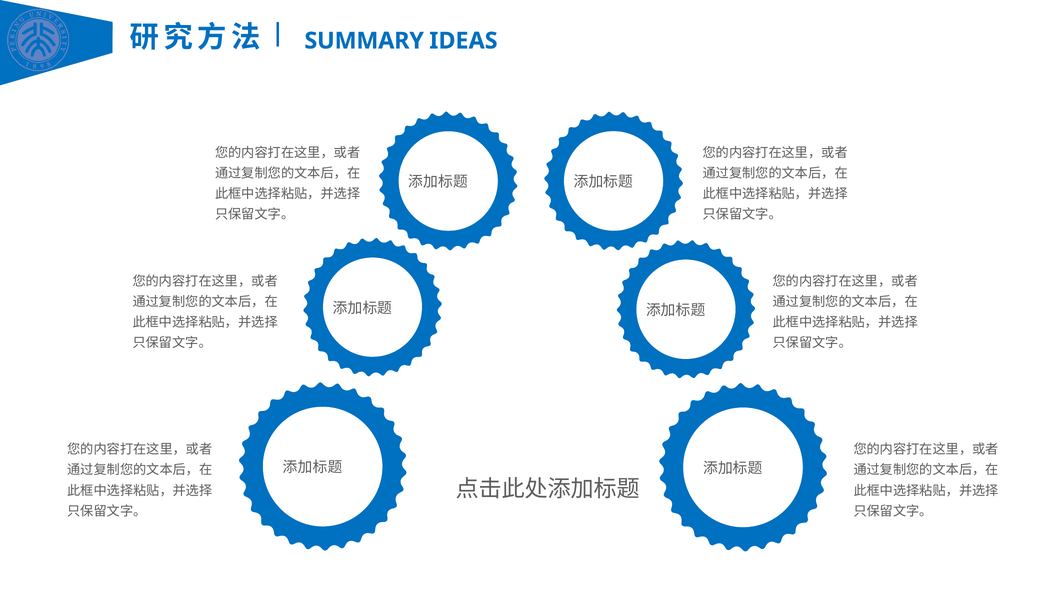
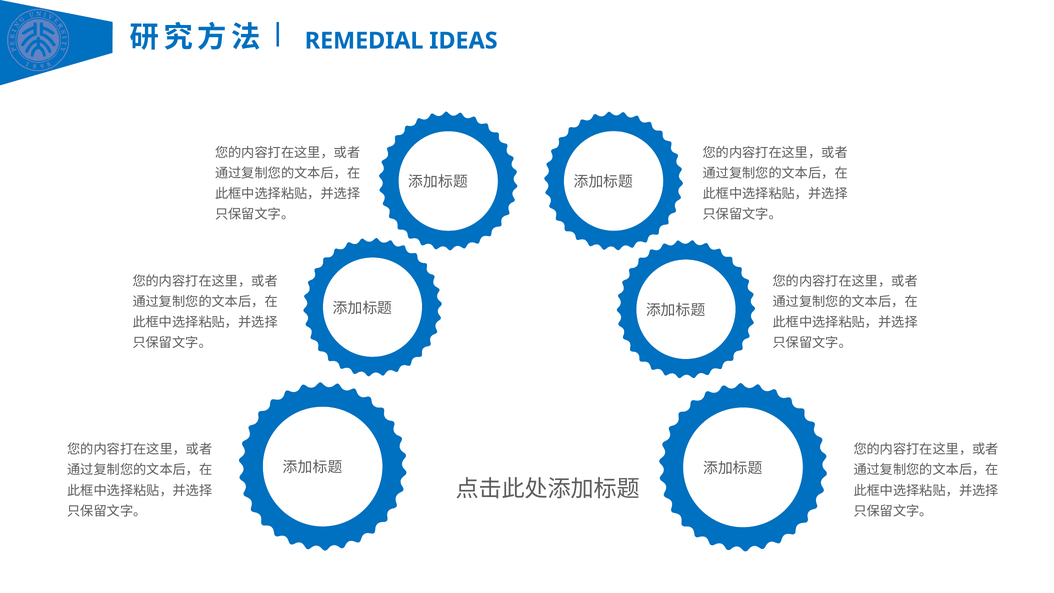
SUMMARY: SUMMARY -> REMEDIAL
